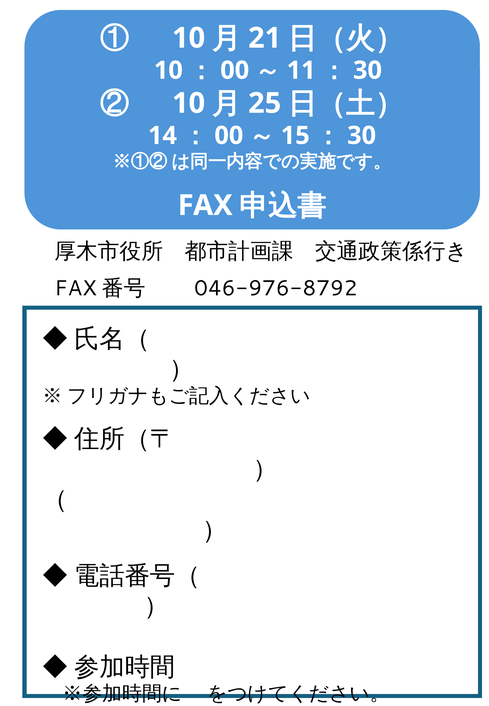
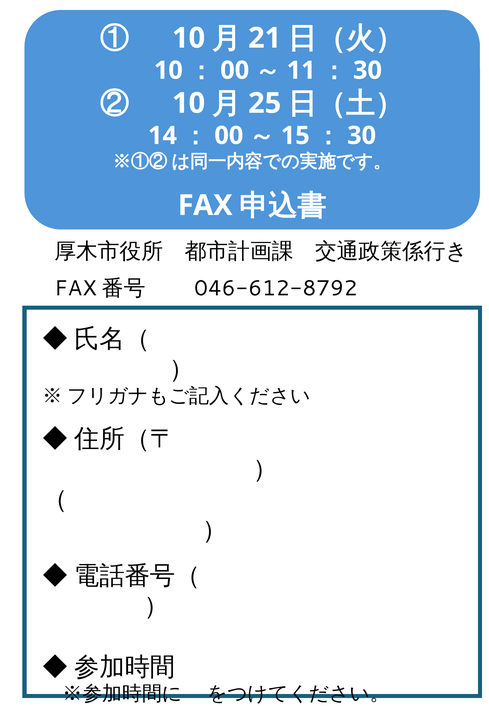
046-976-8792: 046-976-8792 -> 046-612-8792
